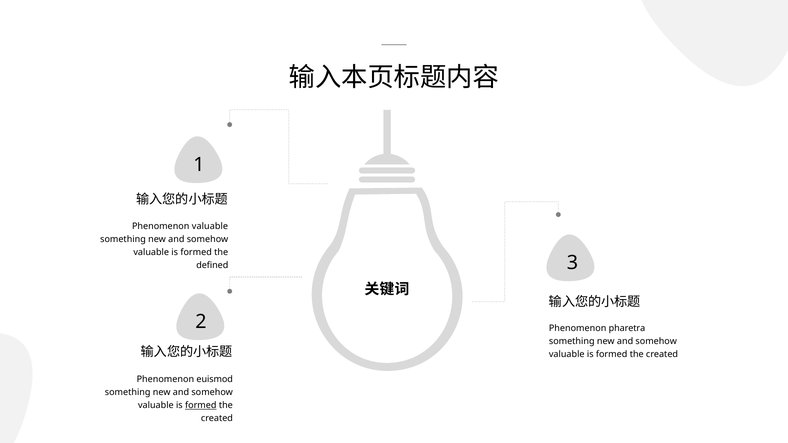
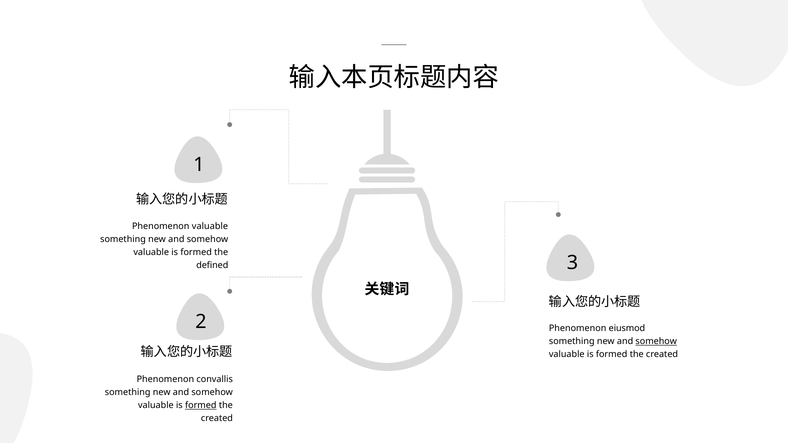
pharetra: pharetra -> eiusmod
somehow at (656, 342) underline: none -> present
euismod: euismod -> convallis
